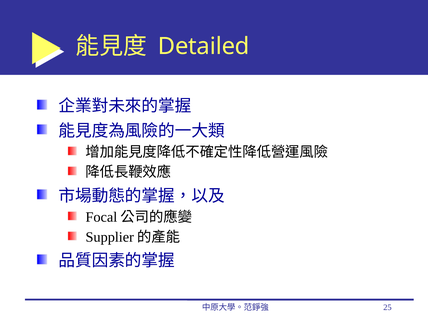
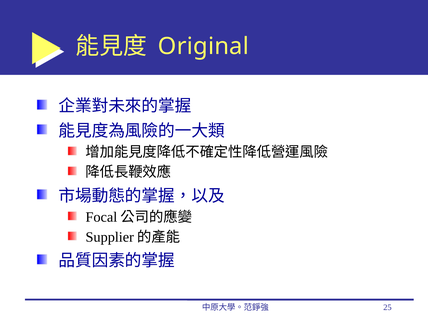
Detailed: Detailed -> Original
